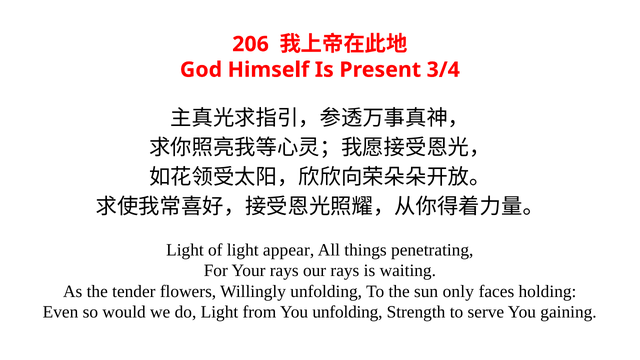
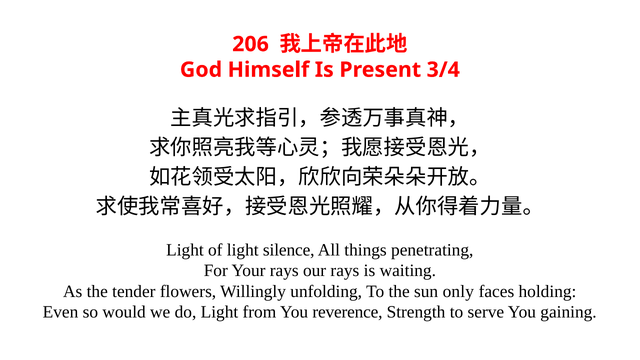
appear: appear -> silence
You unfolding: unfolding -> reverence
